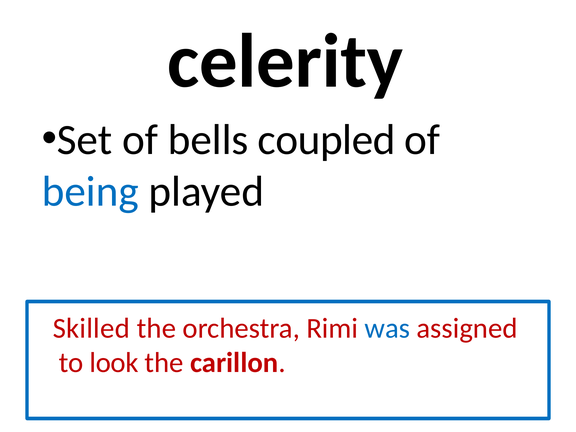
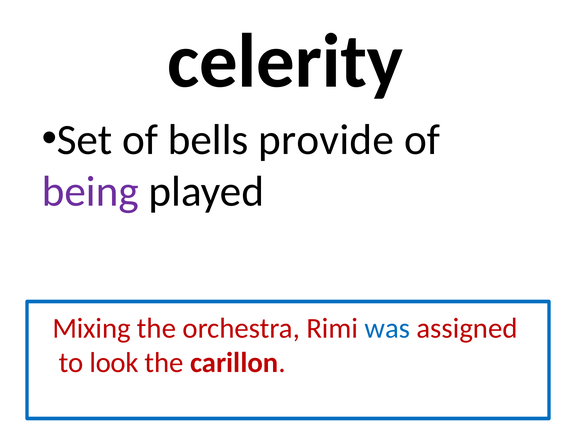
coupled: coupled -> provide
being colour: blue -> purple
Skilled: Skilled -> Mixing
